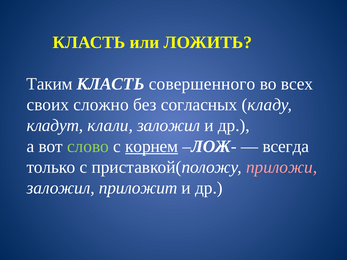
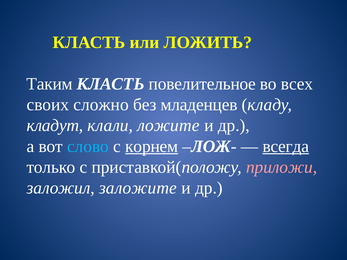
совершенного: совершенного -> повелительное
согласных: согласных -> младенцев
клали заложил: заложил -> ложите
слово colour: light green -> light blue
всегда underline: none -> present
приложит: приложит -> заложите
